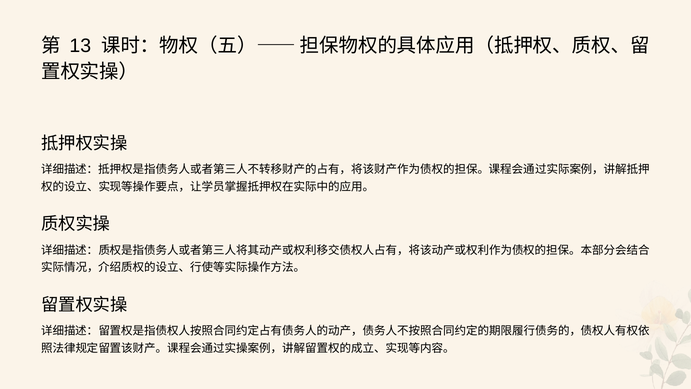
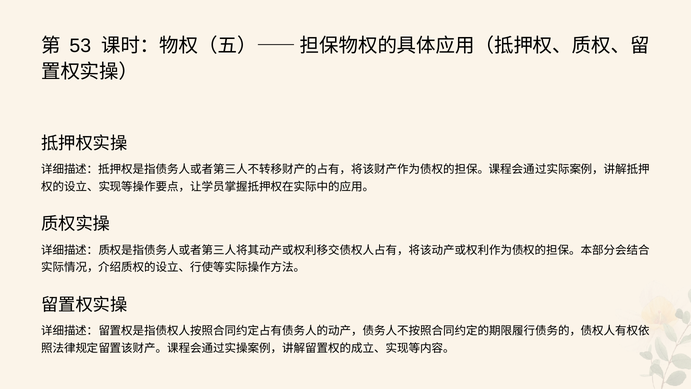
13: 13 -> 53
